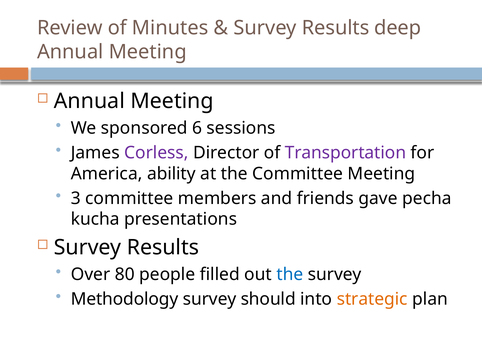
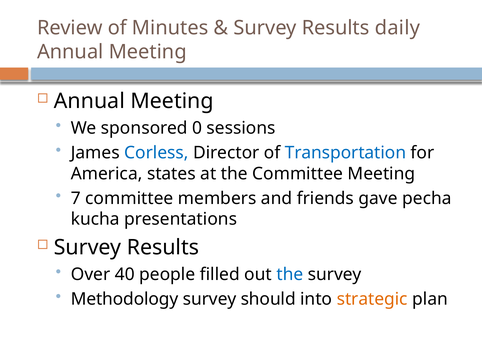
deep: deep -> daily
6: 6 -> 0
Corless colour: purple -> blue
Transportation colour: purple -> blue
ability: ability -> states
3: 3 -> 7
80: 80 -> 40
